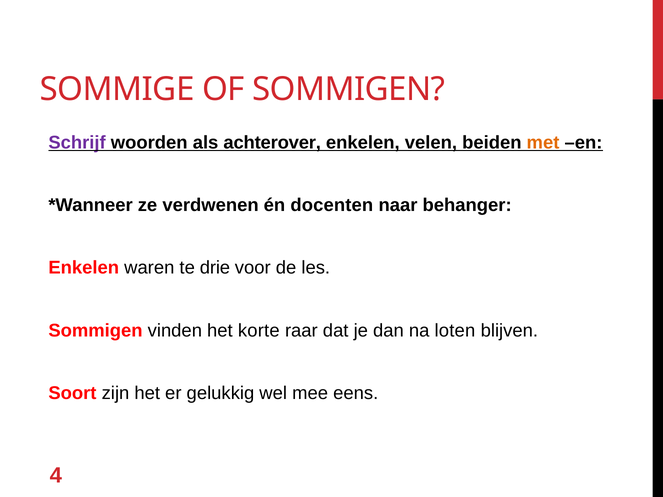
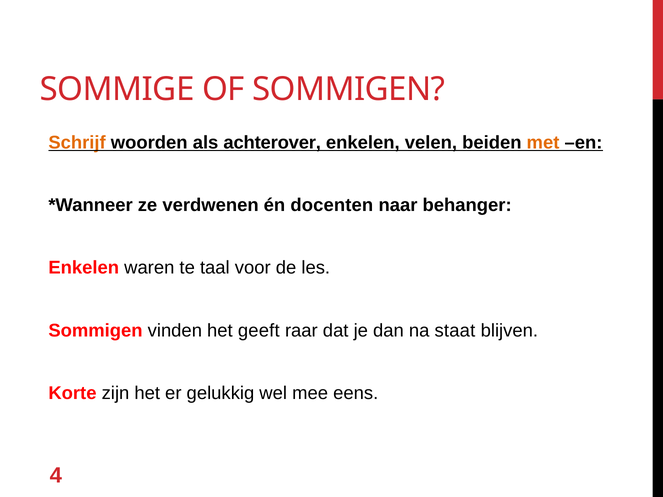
Schrijf colour: purple -> orange
drie: drie -> taal
korte: korte -> geeft
loten: loten -> staat
Soort: Soort -> Korte
